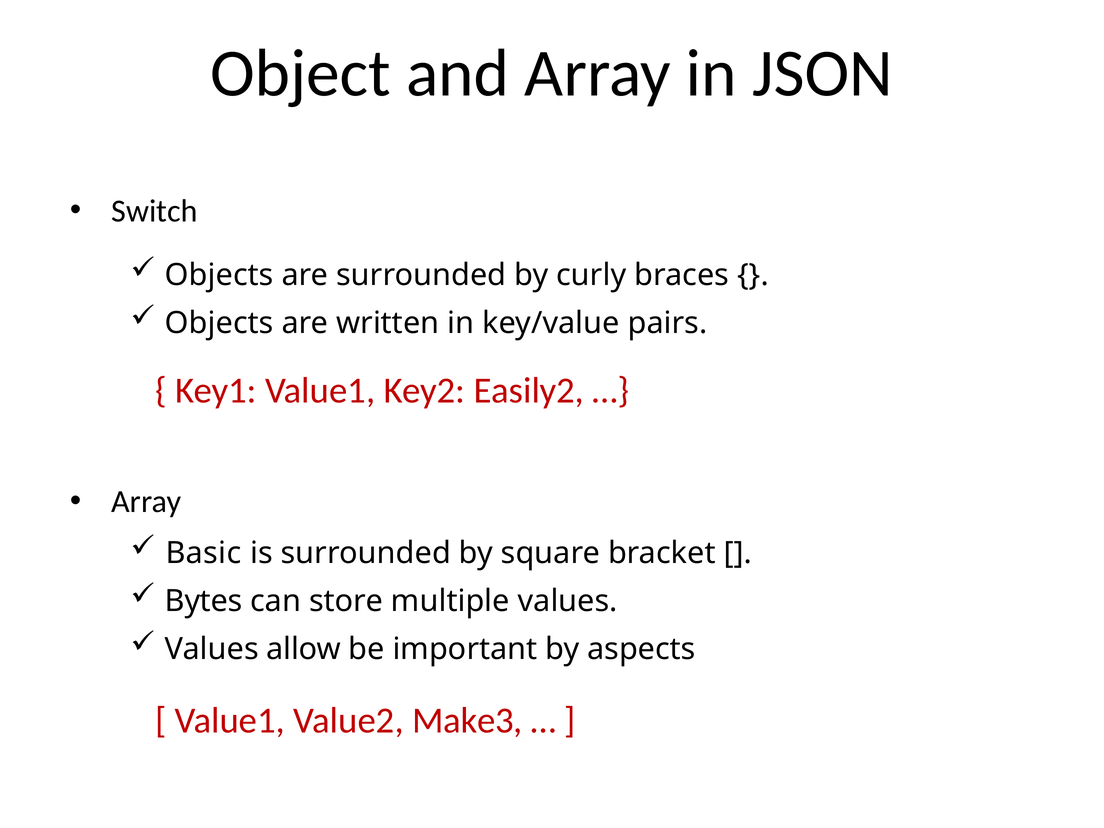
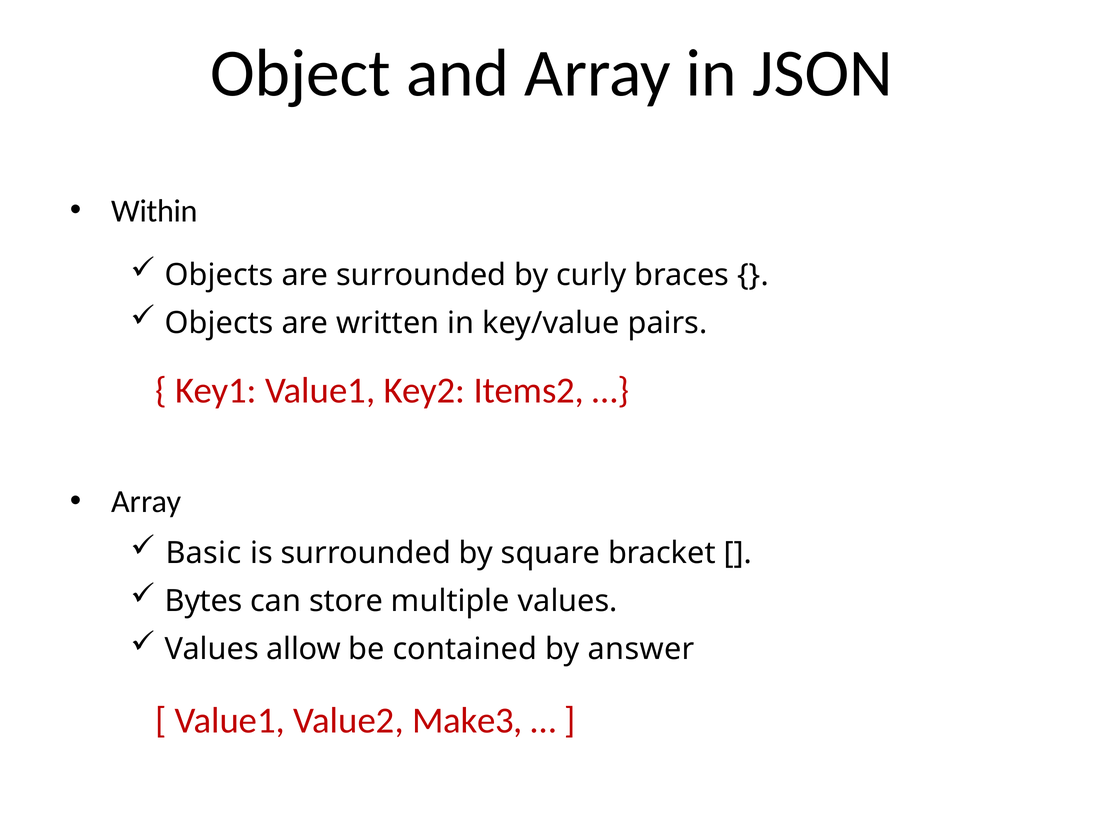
Switch: Switch -> Within
Easily2: Easily2 -> Items2
important: important -> contained
aspects: aspects -> answer
